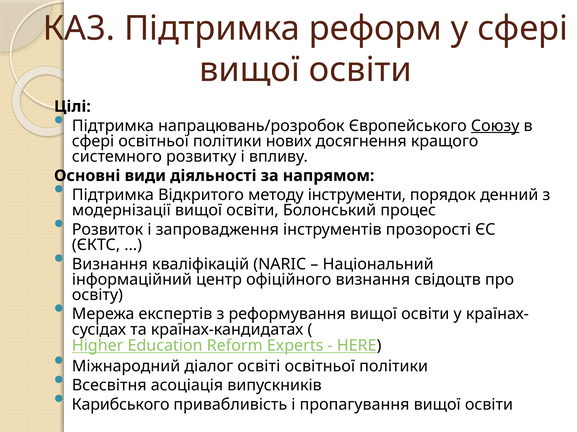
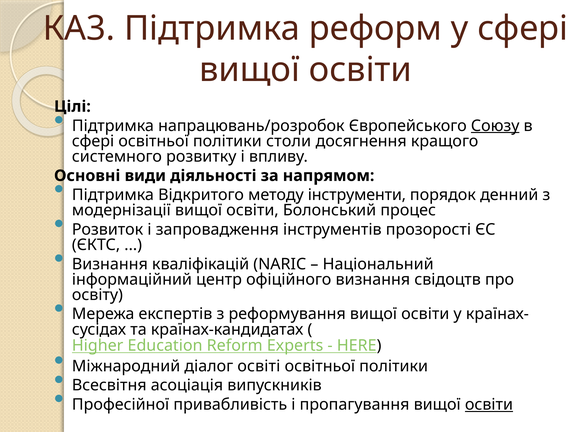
нових: нових -> столи
Карибського: Карибського -> Професійної
освіти at (489, 405) underline: none -> present
